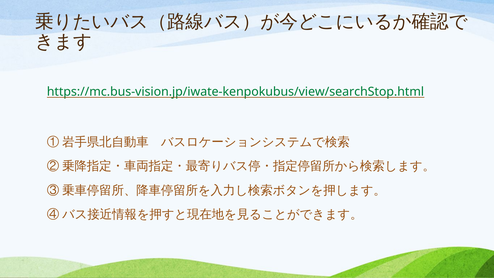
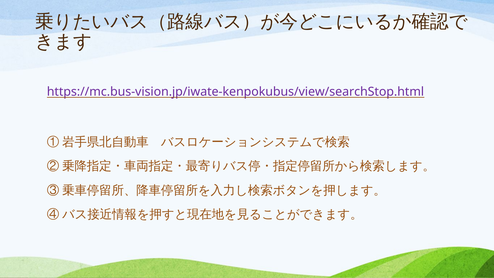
https://mc.bus-vision.jp/iwate-kenpokubus/view/searchStop.html colour: green -> purple
